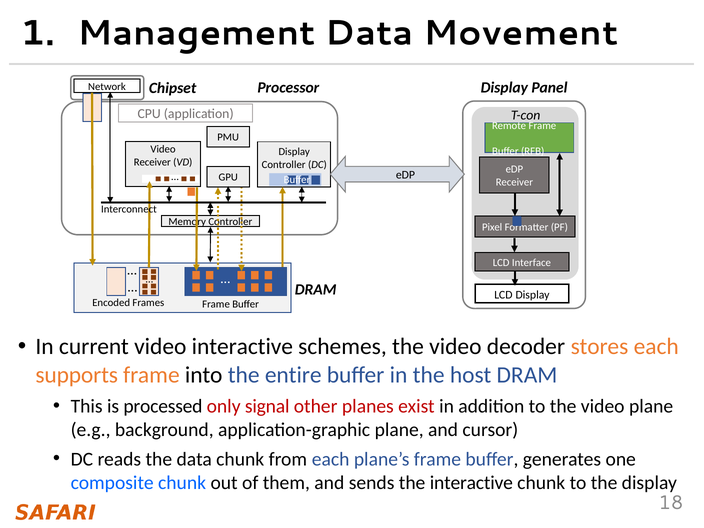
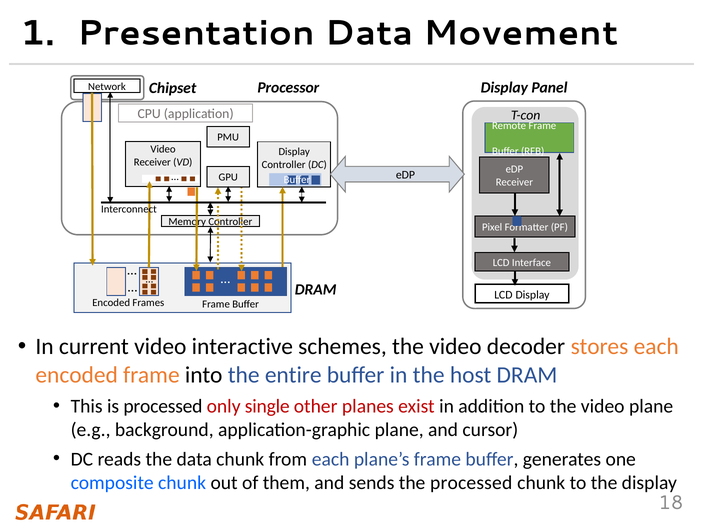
Management: Management -> Presentation
supports at (77, 375): supports -> encoded
signal: signal -> single
the interactive: interactive -> processed
